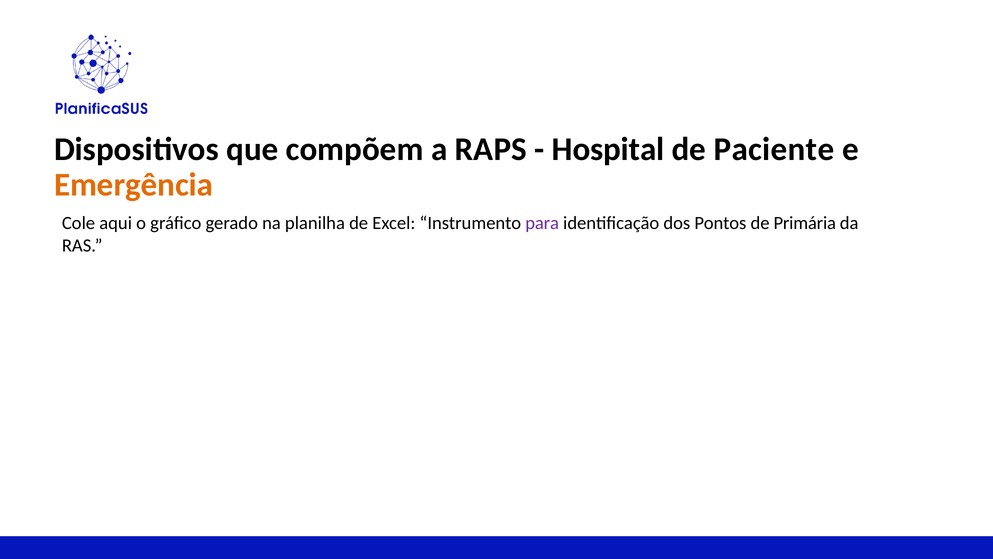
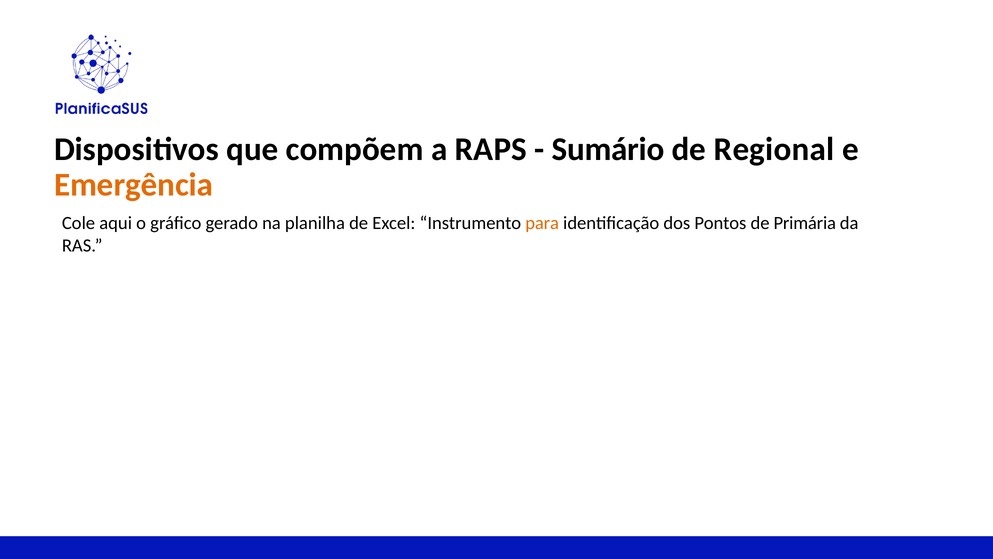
Hospital: Hospital -> Sumário
Paciente: Paciente -> Regional
para colour: purple -> orange
